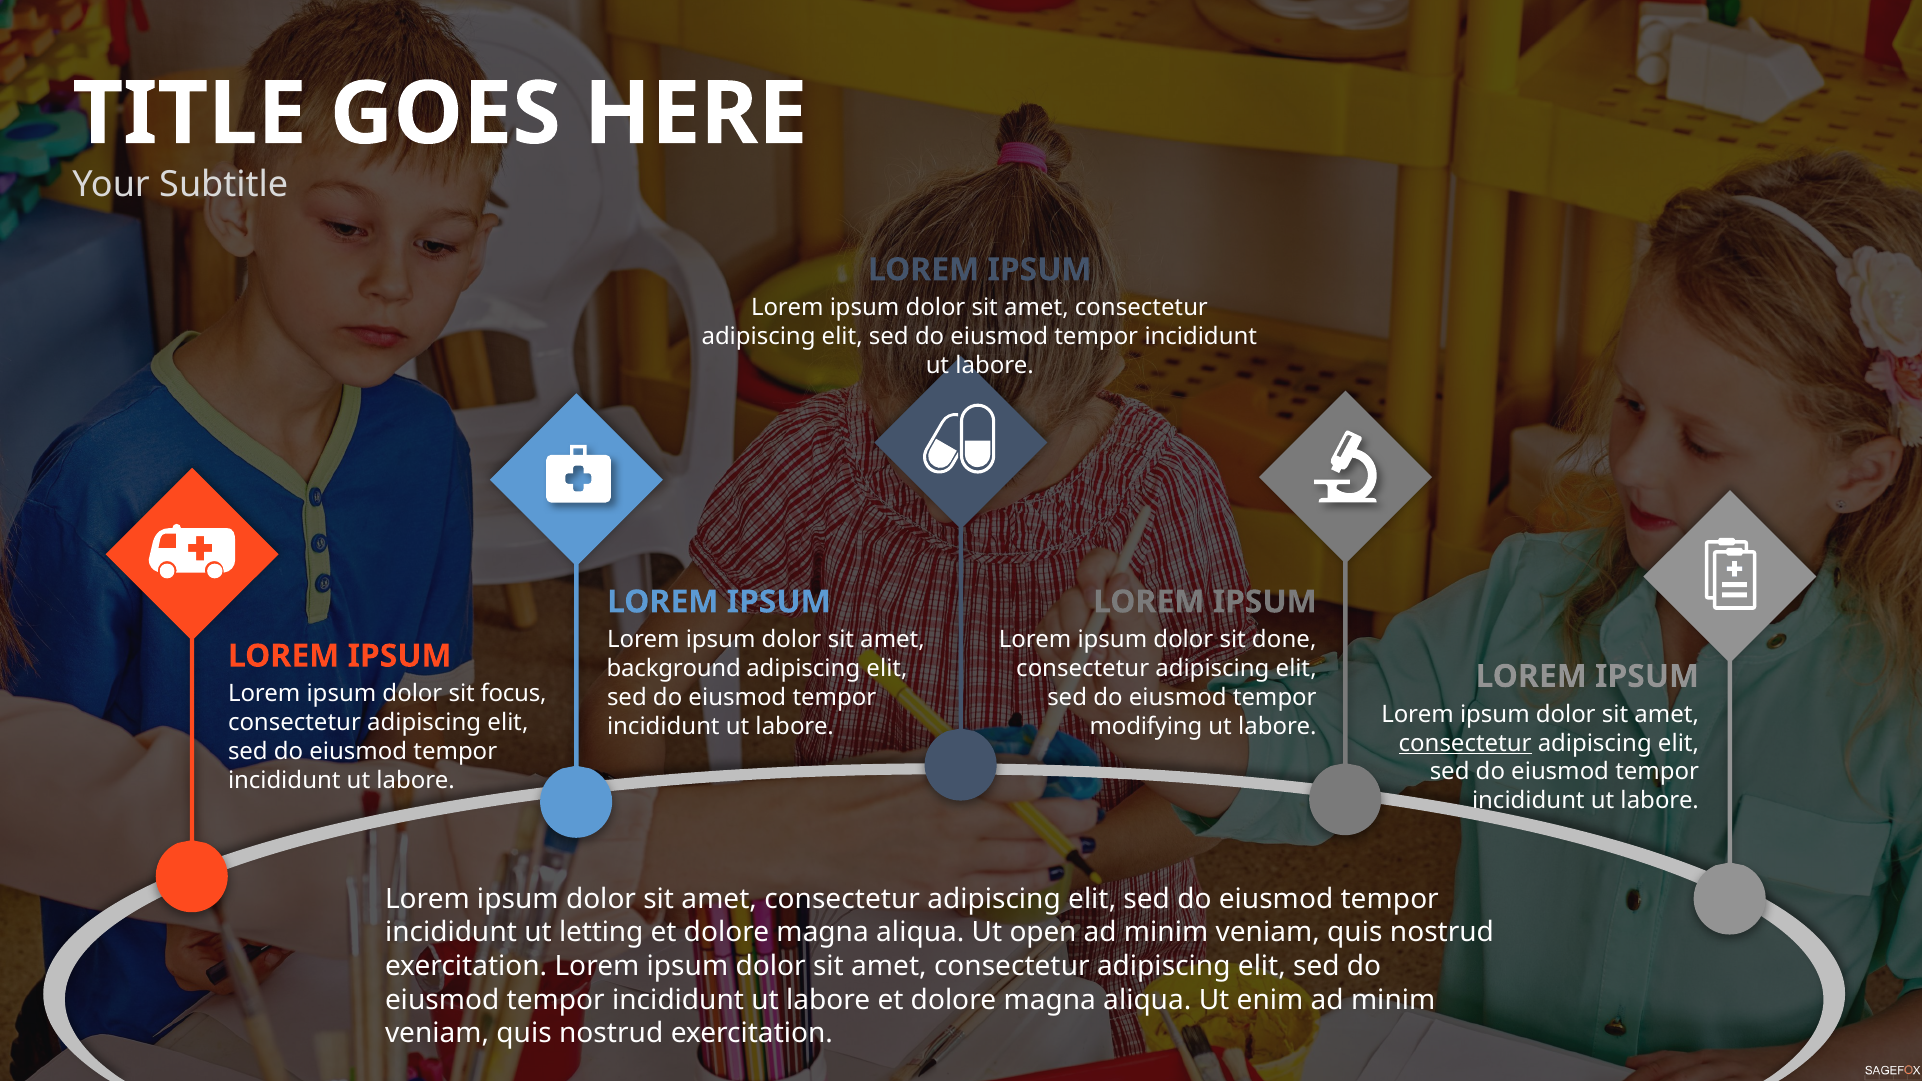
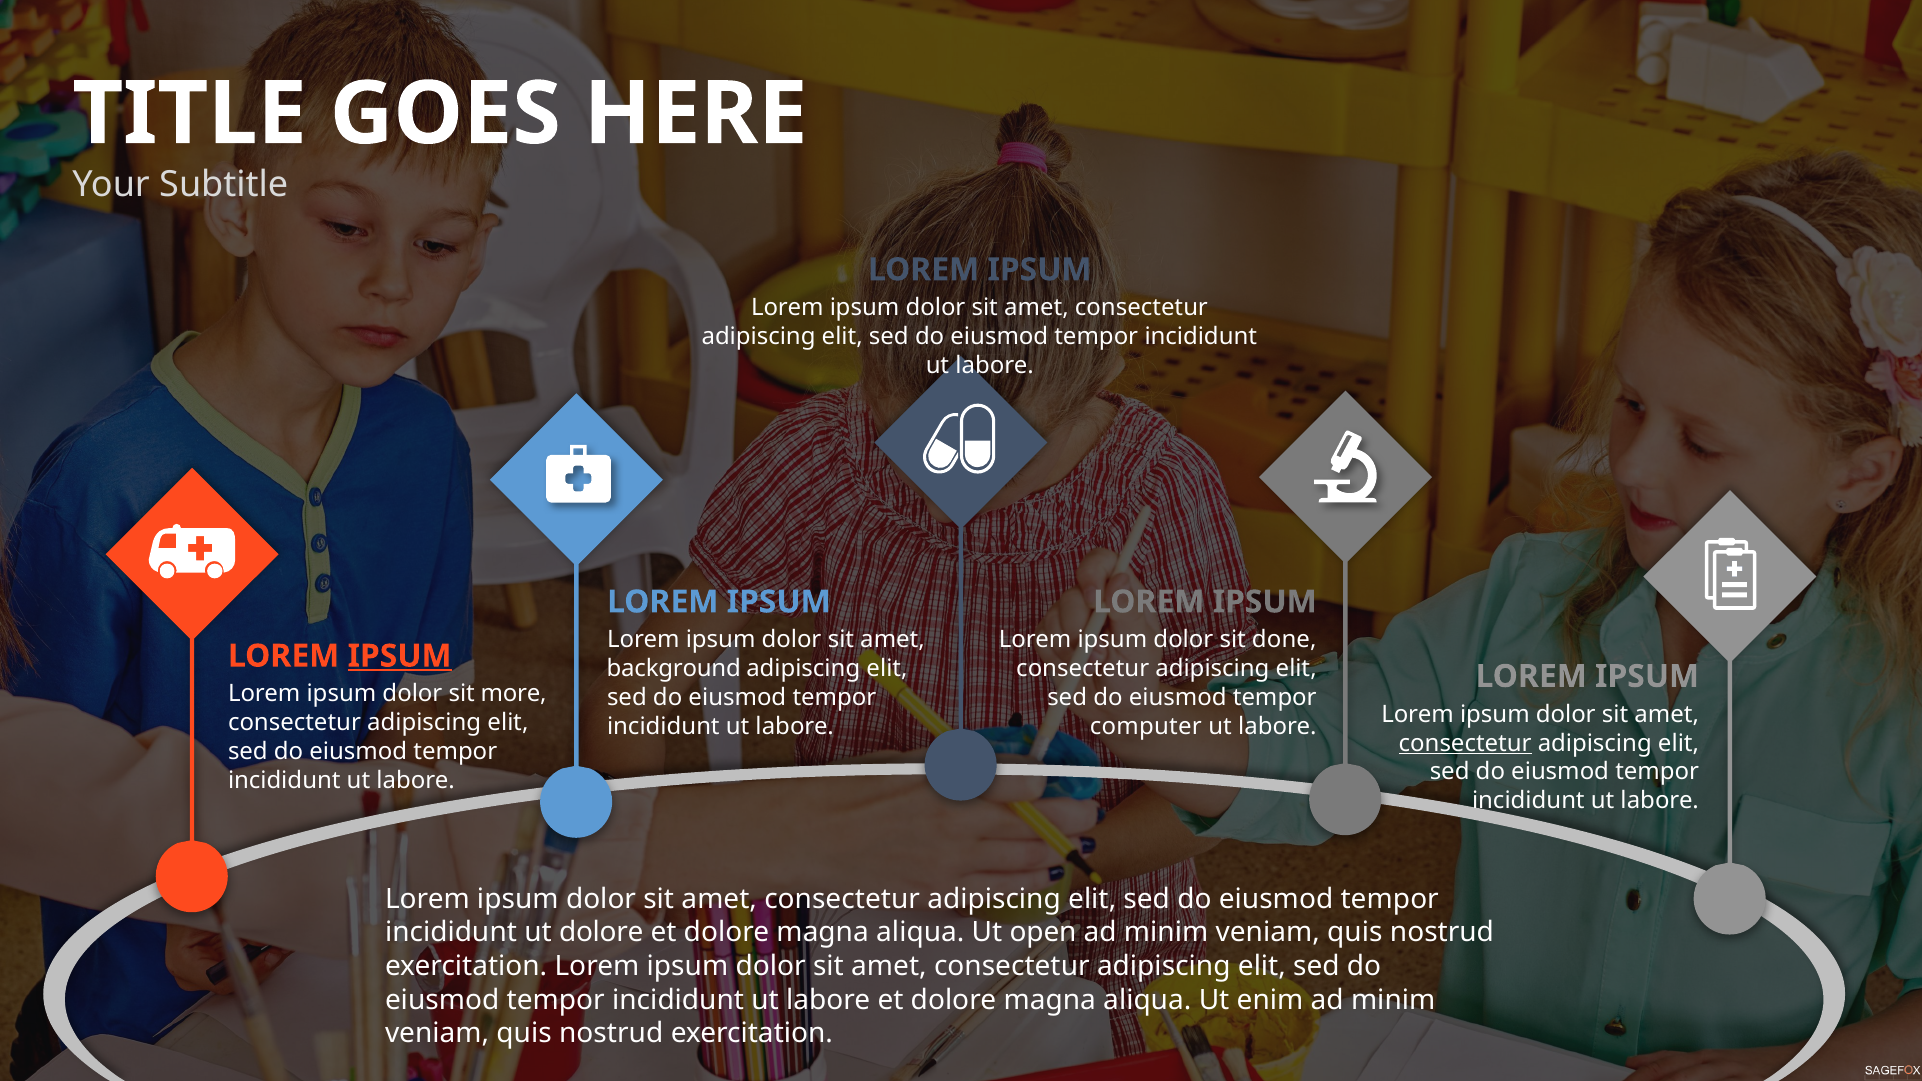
IPSUM at (400, 656) underline: none -> present
focus: focus -> more
modifying: modifying -> computer
ut letting: letting -> dolore
